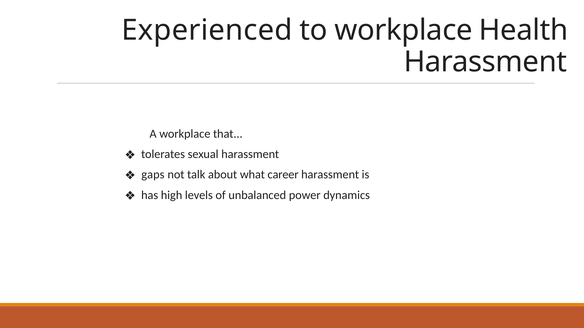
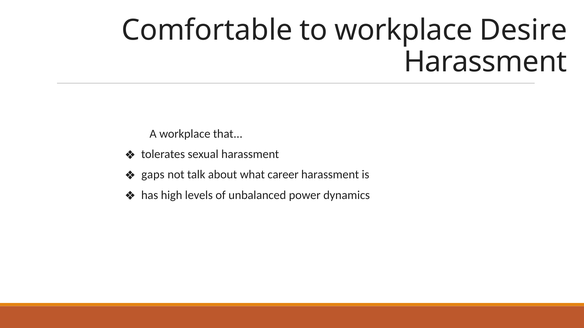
Experienced: Experienced -> Comfortable
Health: Health -> Desire
